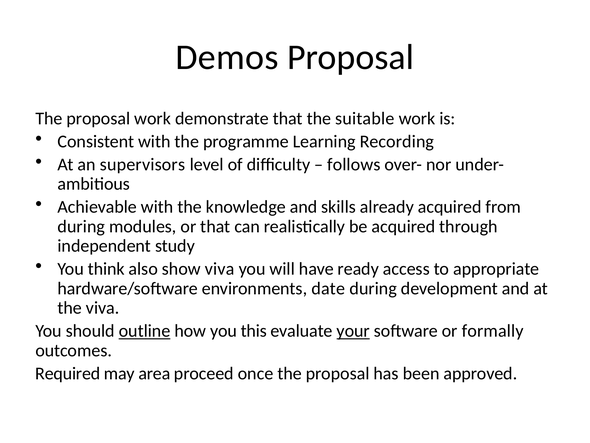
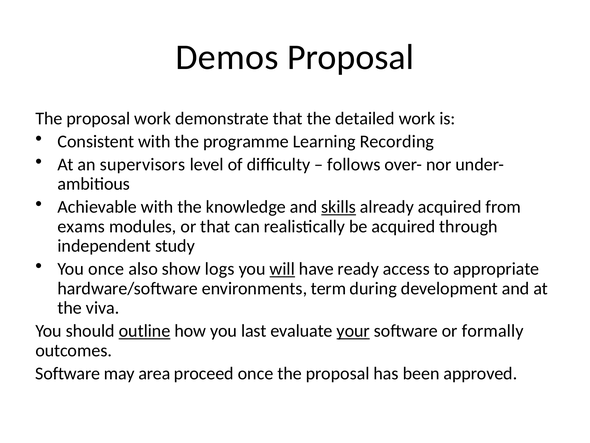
suitable: suitable -> detailed
skills underline: none -> present
during at (81, 226): during -> exams
You think: think -> once
show viva: viva -> logs
will underline: none -> present
date: date -> term
this: this -> last
Required at (68, 373): Required -> Software
